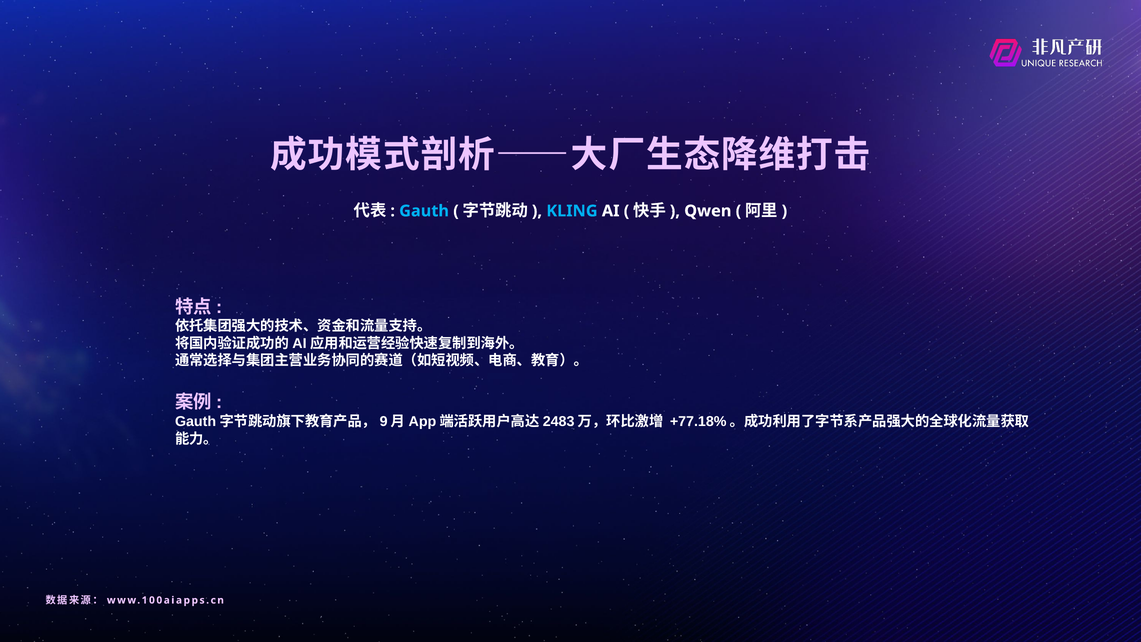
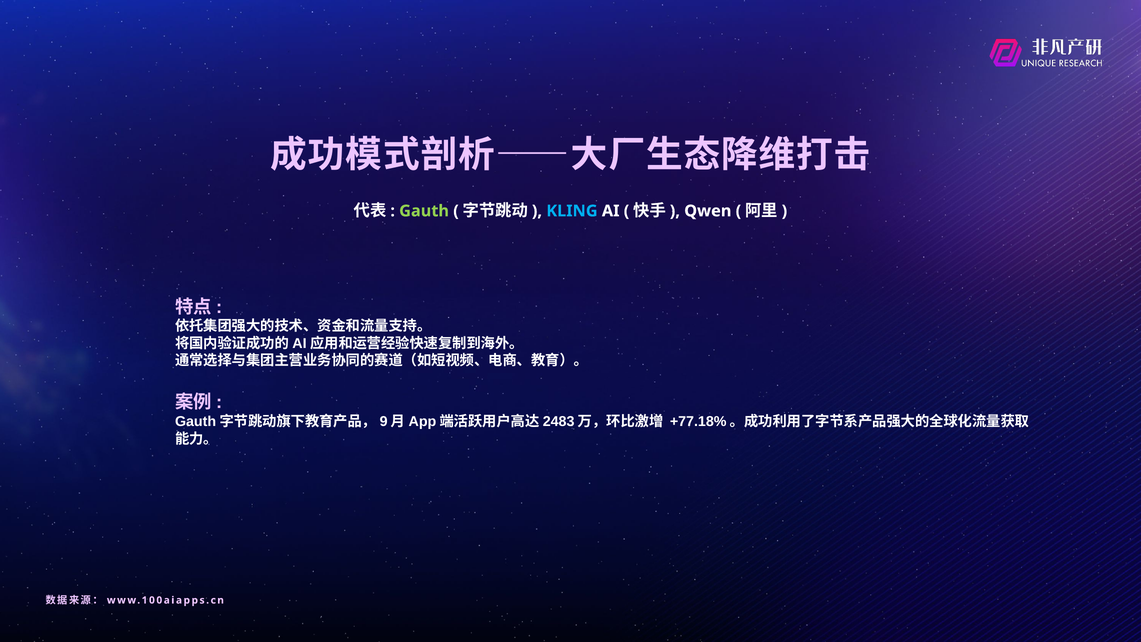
Gauth at (424, 211) colour: light blue -> light green
